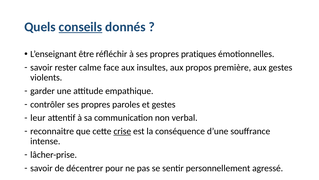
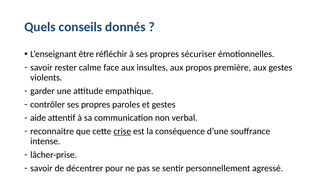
conseils underline: present -> none
pratiques: pratiques -> sécuriser
leur: leur -> aide
